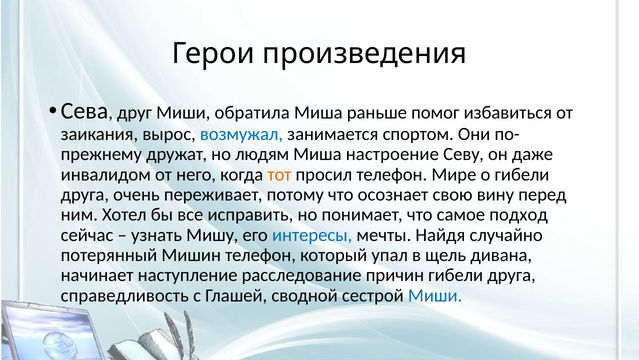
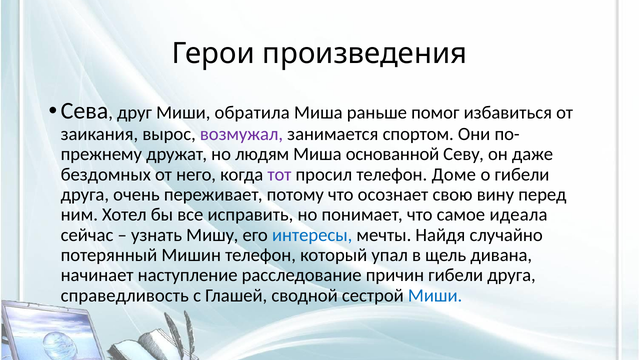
возмужал colour: blue -> purple
настроение: настроение -> основанной
инвалидом: инвалидом -> бездомных
тот colour: orange -> purple
Мире: Мире -> Доме
подход: подход -> идеала
